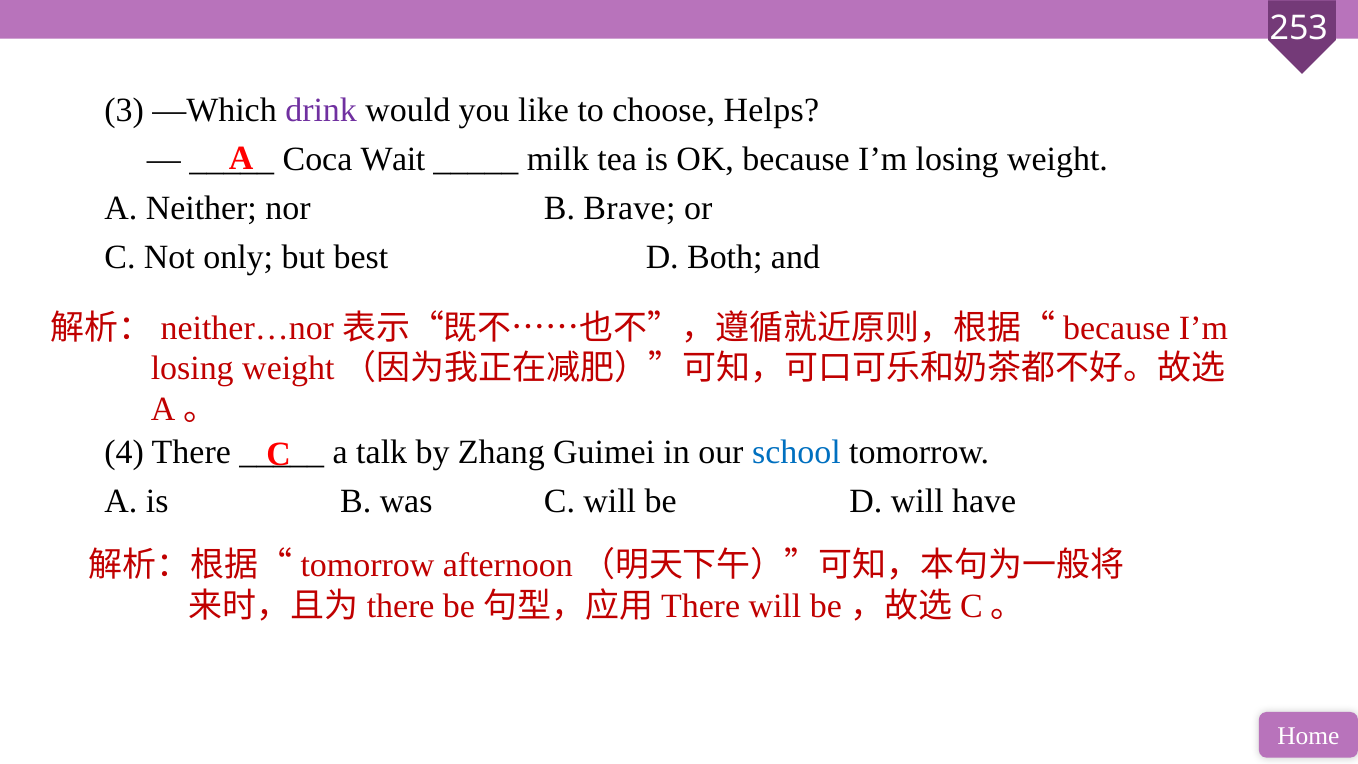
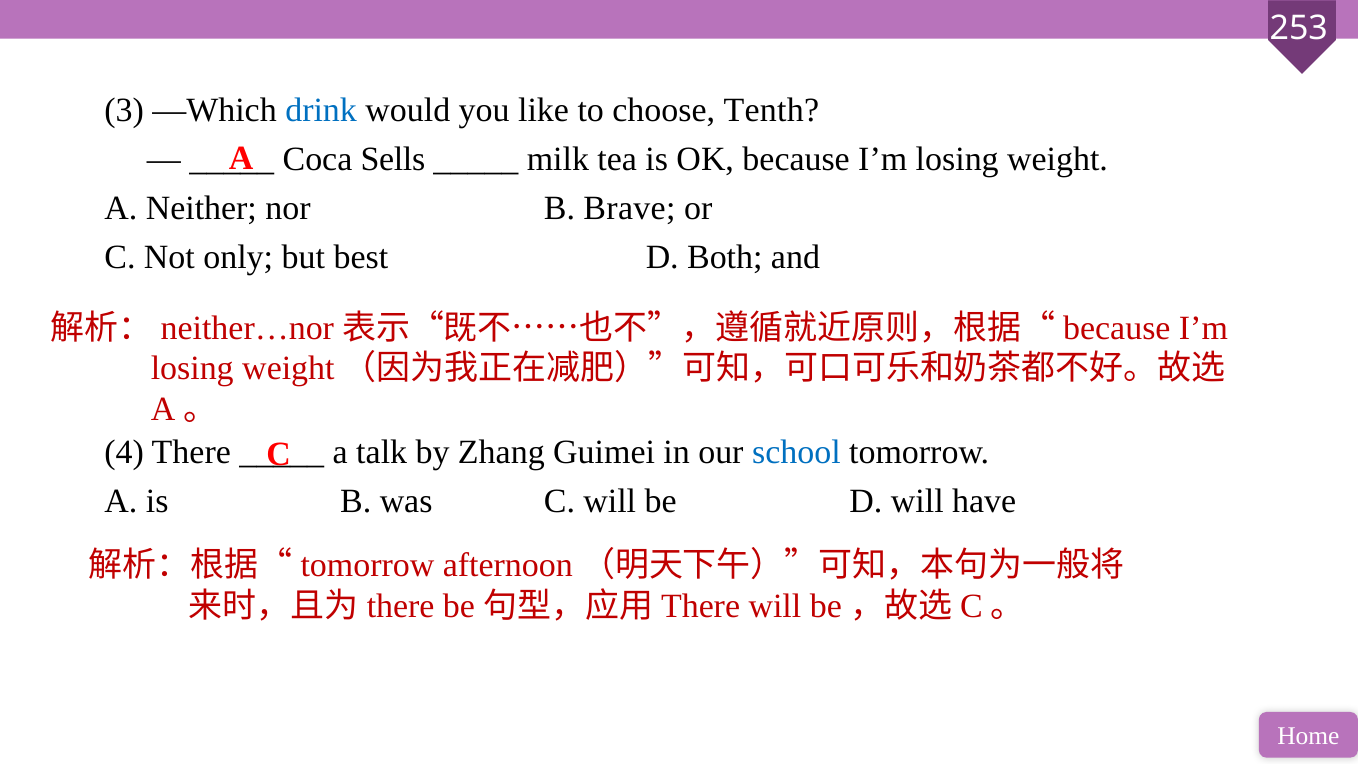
drink colour: purple -> blue
Helps: Helps -> Tenth
Wait: Wait -> Sells
